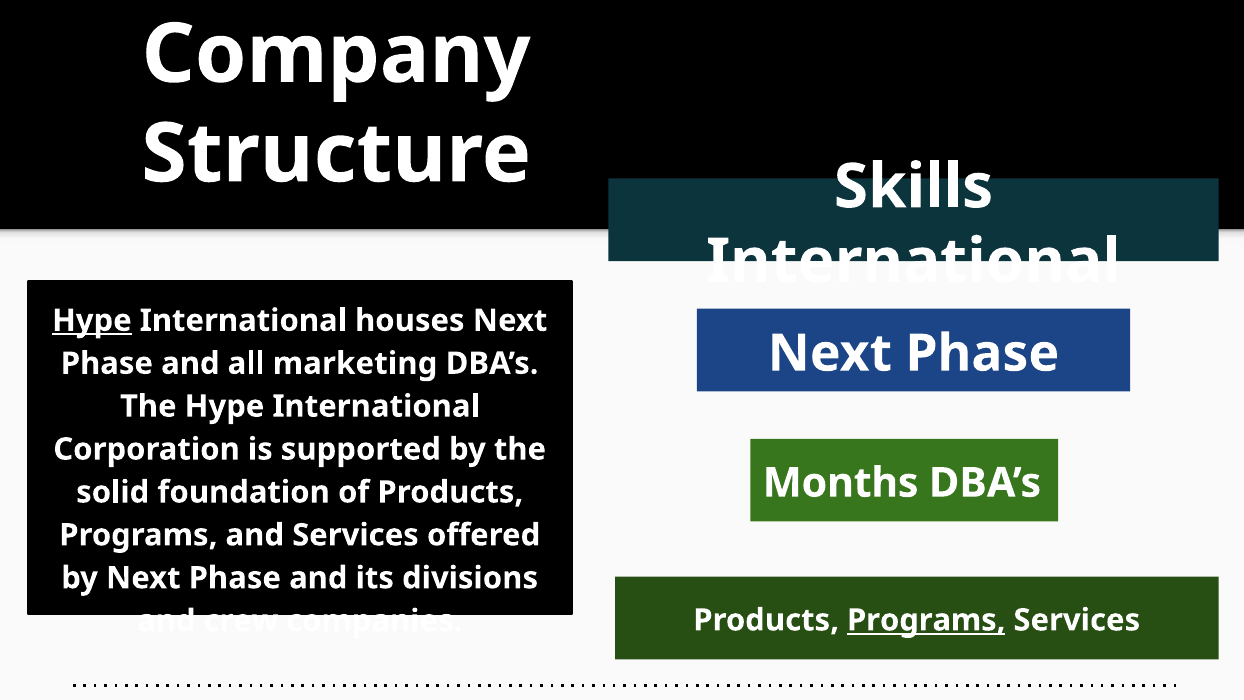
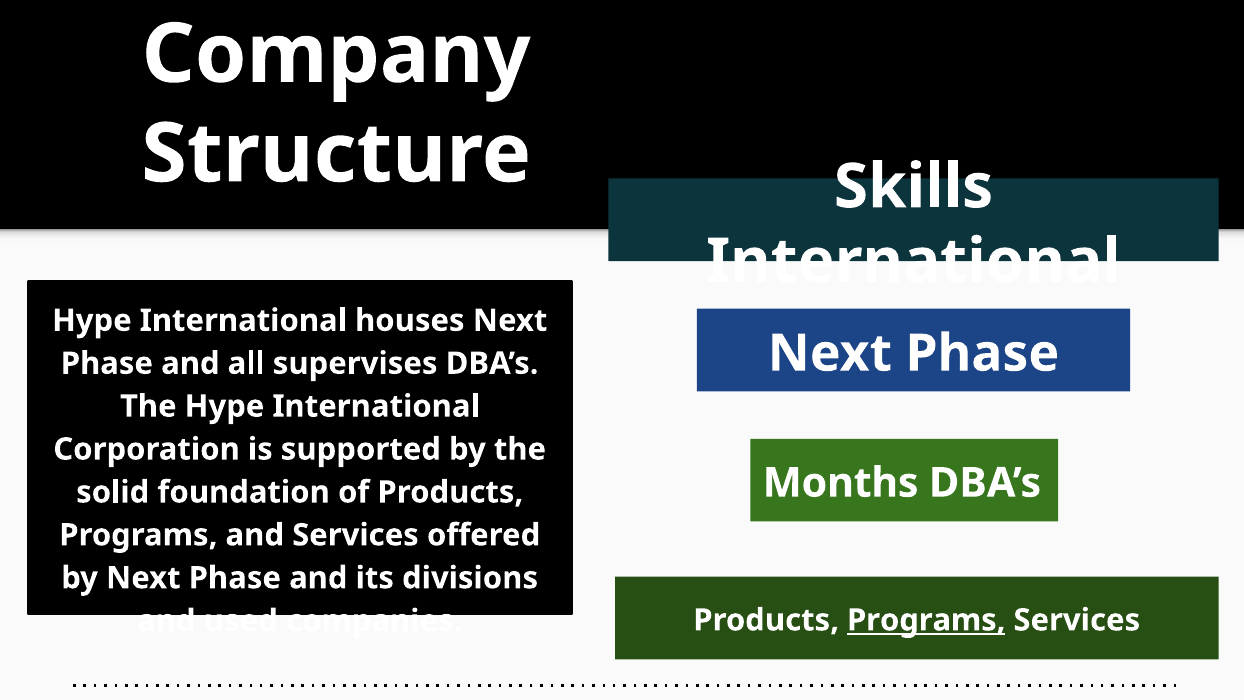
Hype at (92, 320) underline: present -> none
marketing: marketing -> supervises
crew: crew -> used
